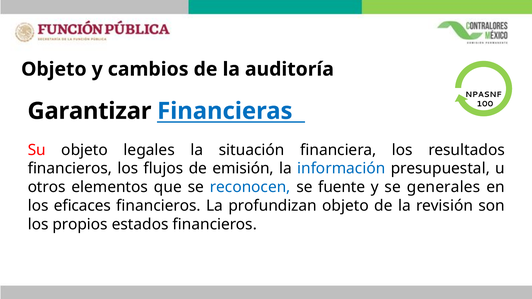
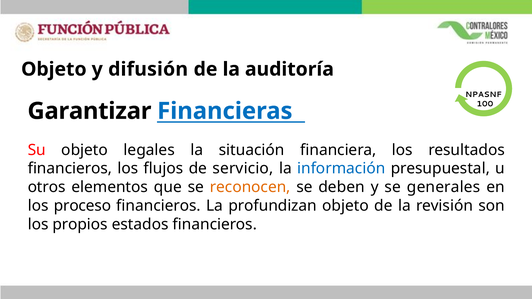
cambios: cambios -> difusión
emisión: emisión -> servicio
reconocen colour: blue -> orange
fuente: fuente -> deben
eficaces: eficaces -> proceso
